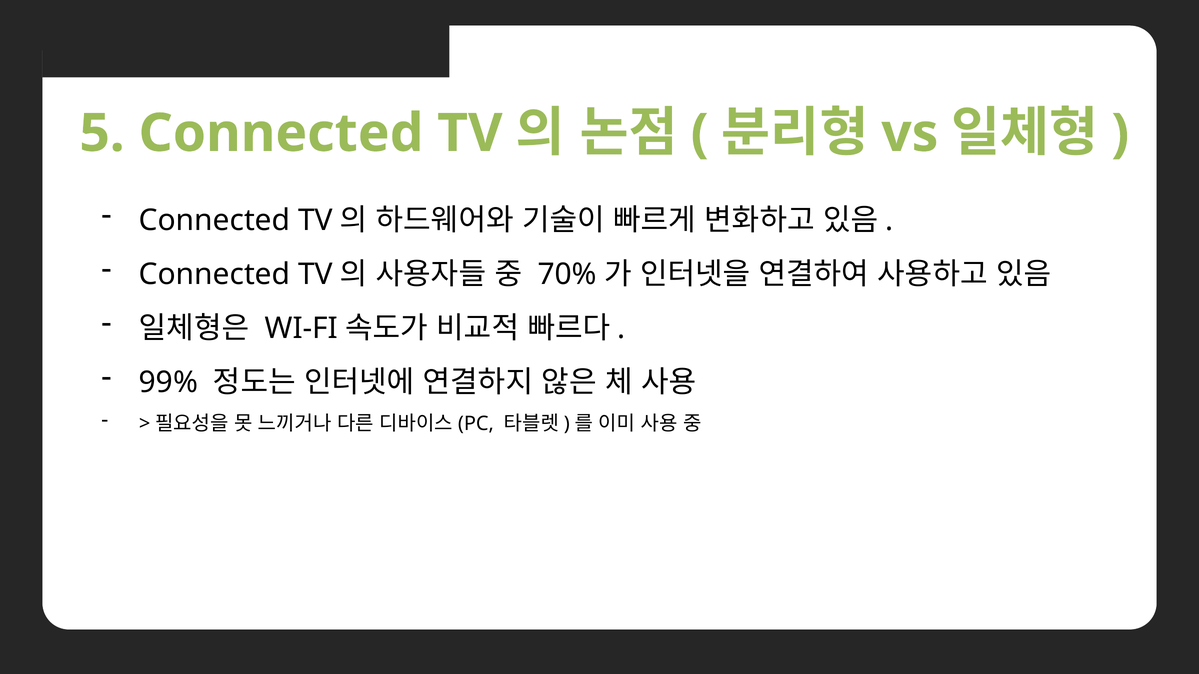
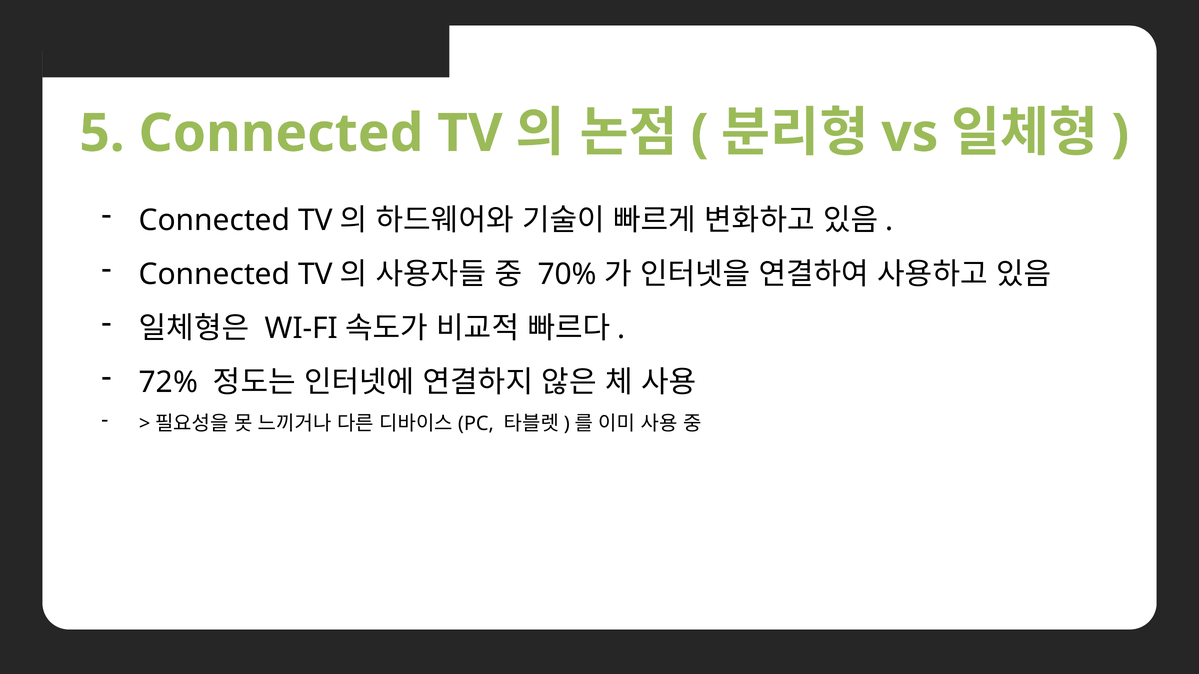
99%: 99% -> 72%
